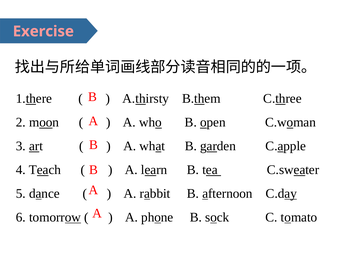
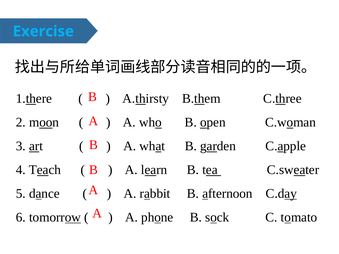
Exercise colour: pink -> light blue
